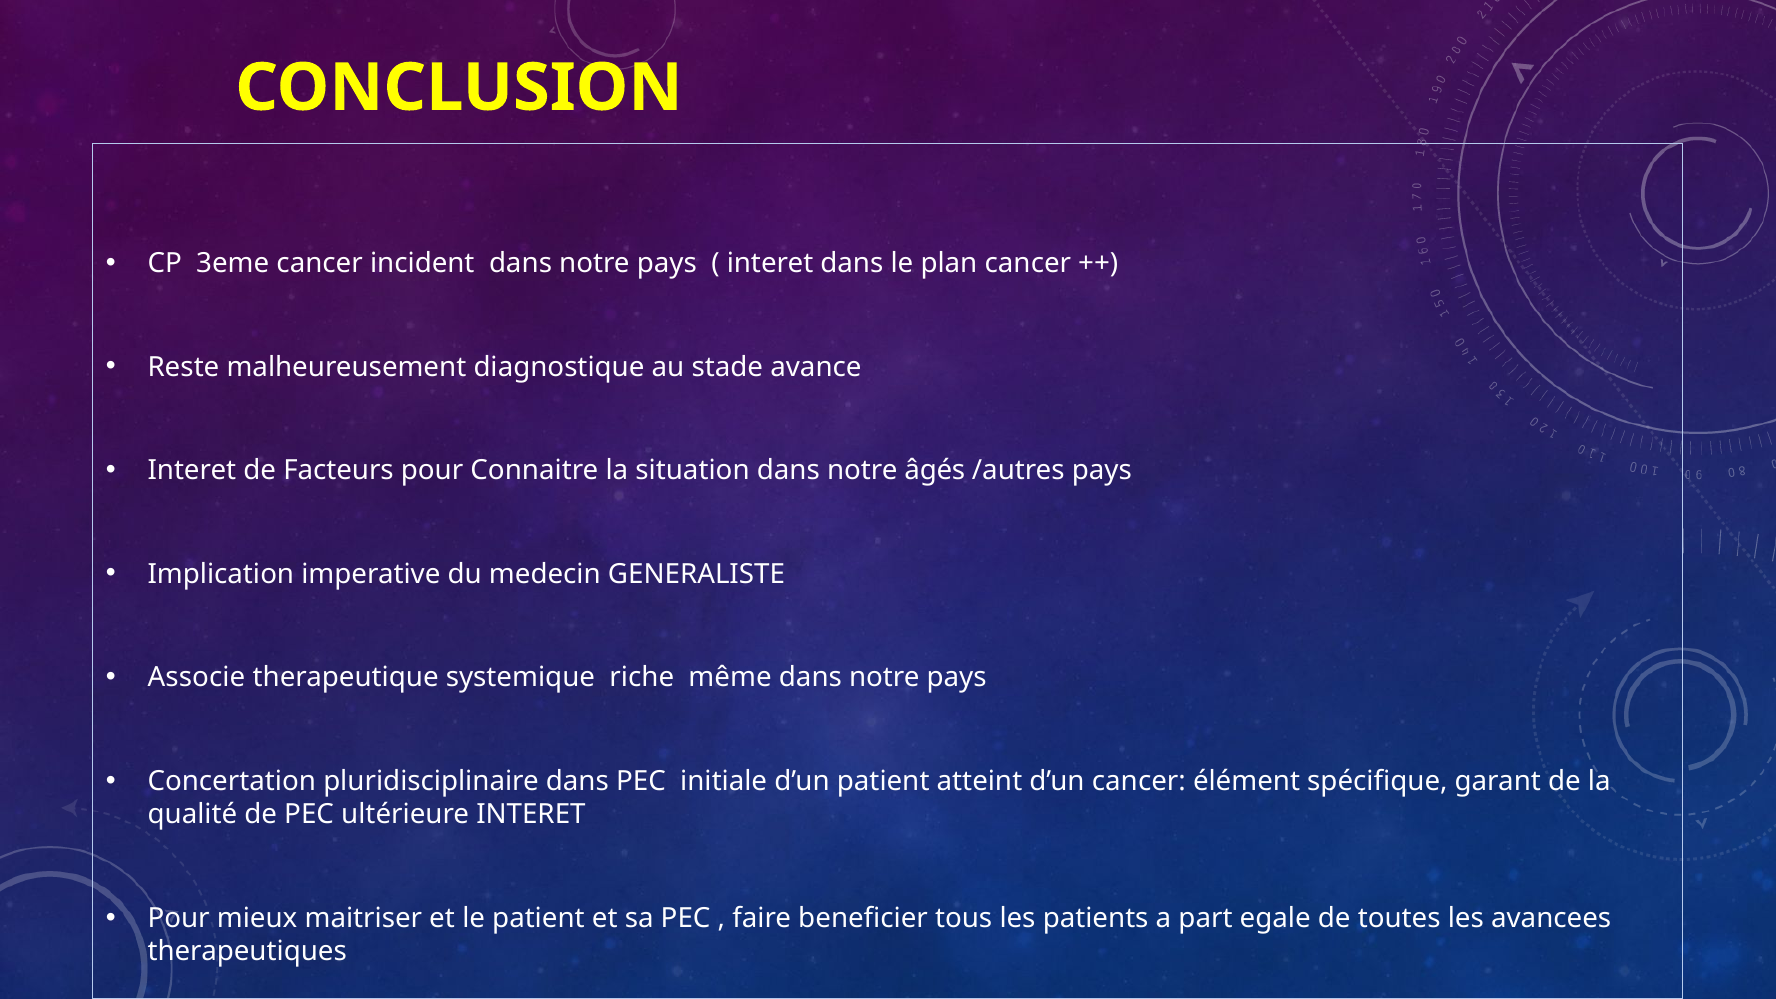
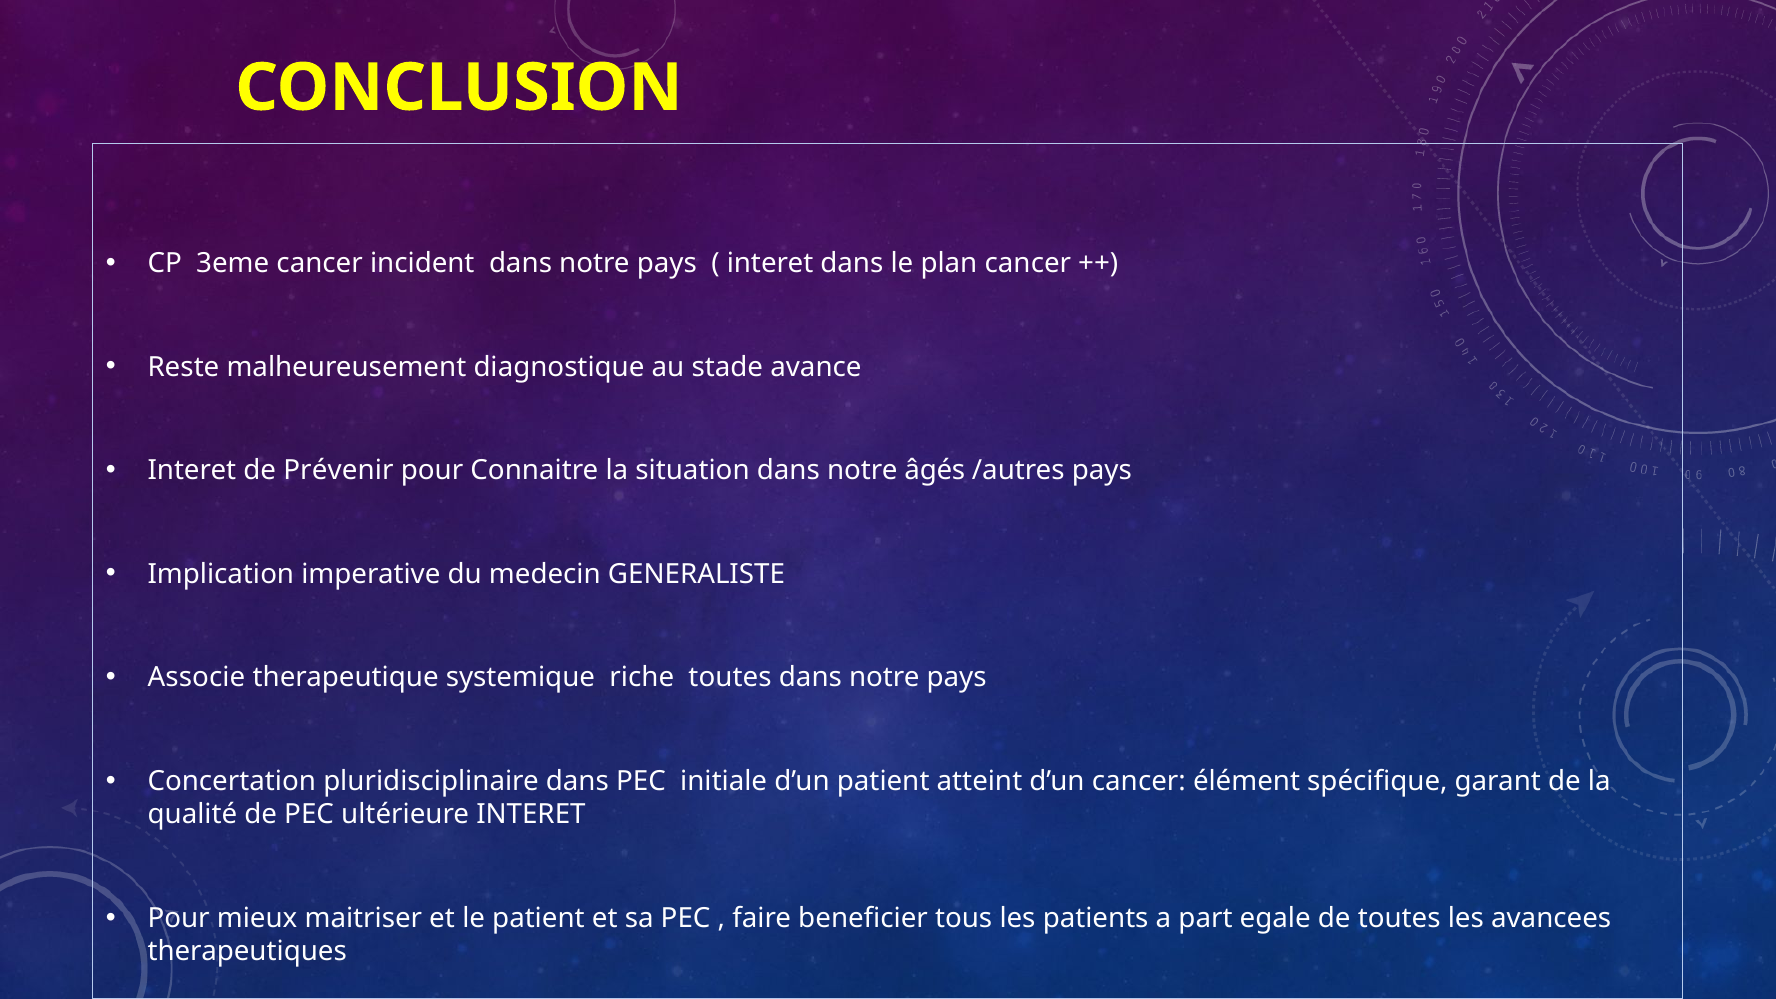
Facteurs: Facteurs -> Prévenir
riche même: même -> toutes
